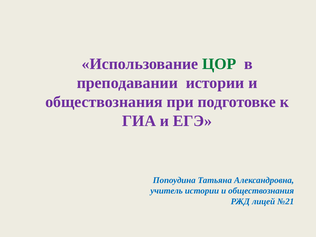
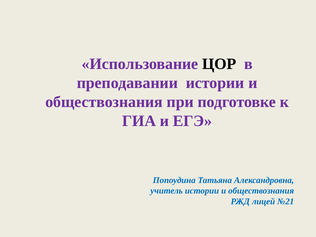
ЦОР colour: green -> black
